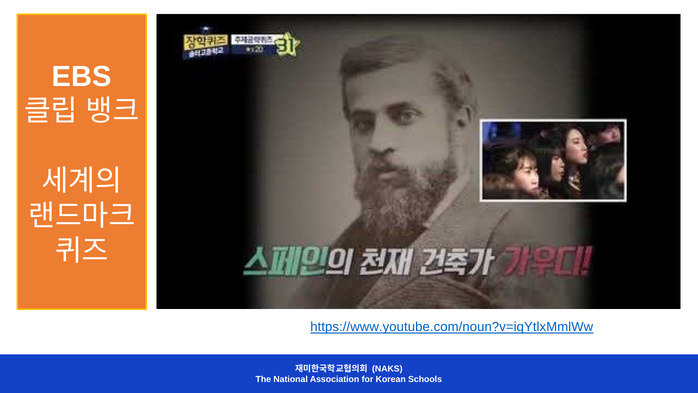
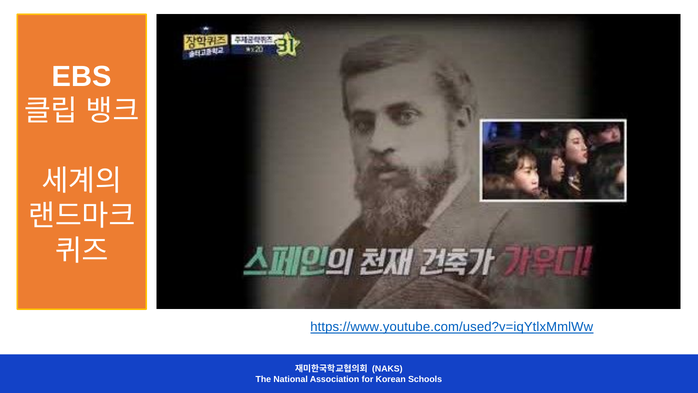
https://www.youtube.com/noun?v=iqYtlxMmlWw: https://www.youtube.com/noun?v=iqYtlxMmlWw -> https://www.youtube.com/used?v=iqYtlxMmlWw
